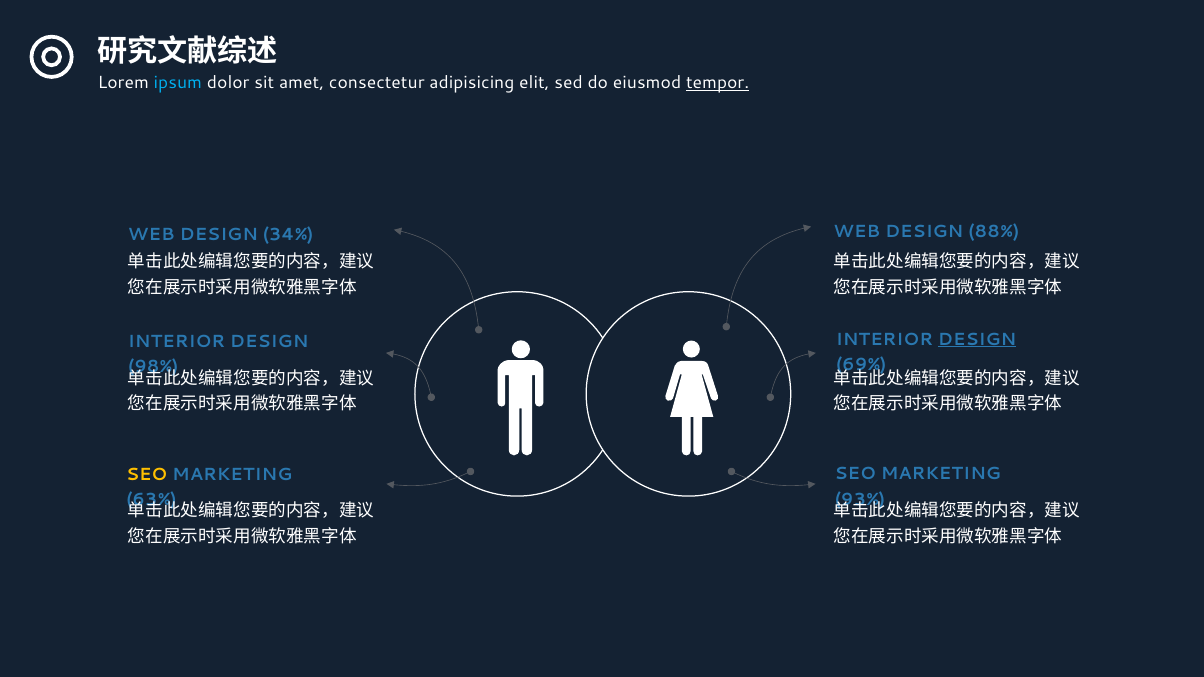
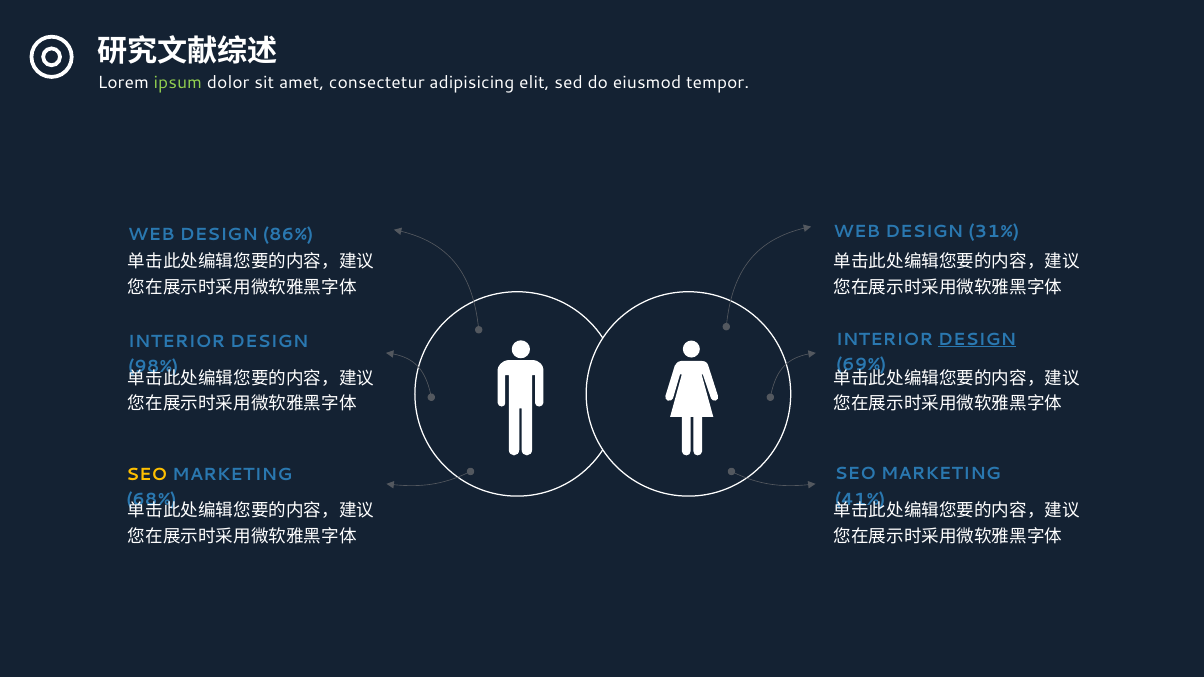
ipsum colour: light blue -> light green
tempor underline: present -> none
88%: 88% -> 31%
34%: 34% -> 86%
93%: 93% -> 41%
63%: 63% -> 68%
